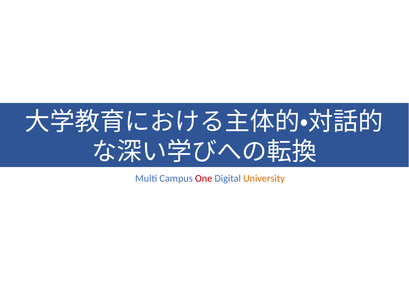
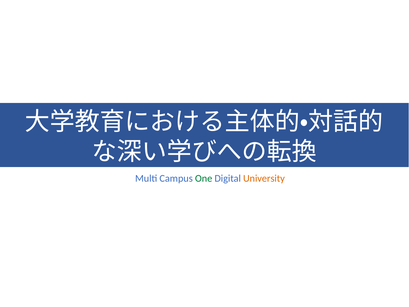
One colour: red -> green
